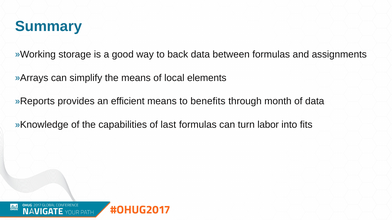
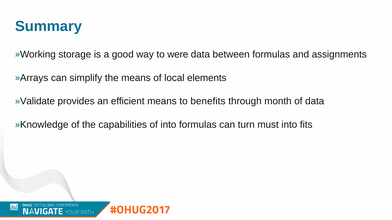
back: back -> were
Reports: Reports -> Validate
of last: last -> into
labor: labor -> must
